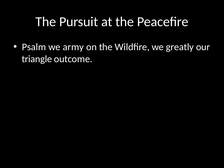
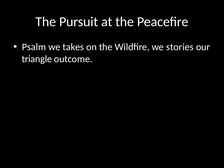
army: army -> takes
greatly: greatly -> stories
